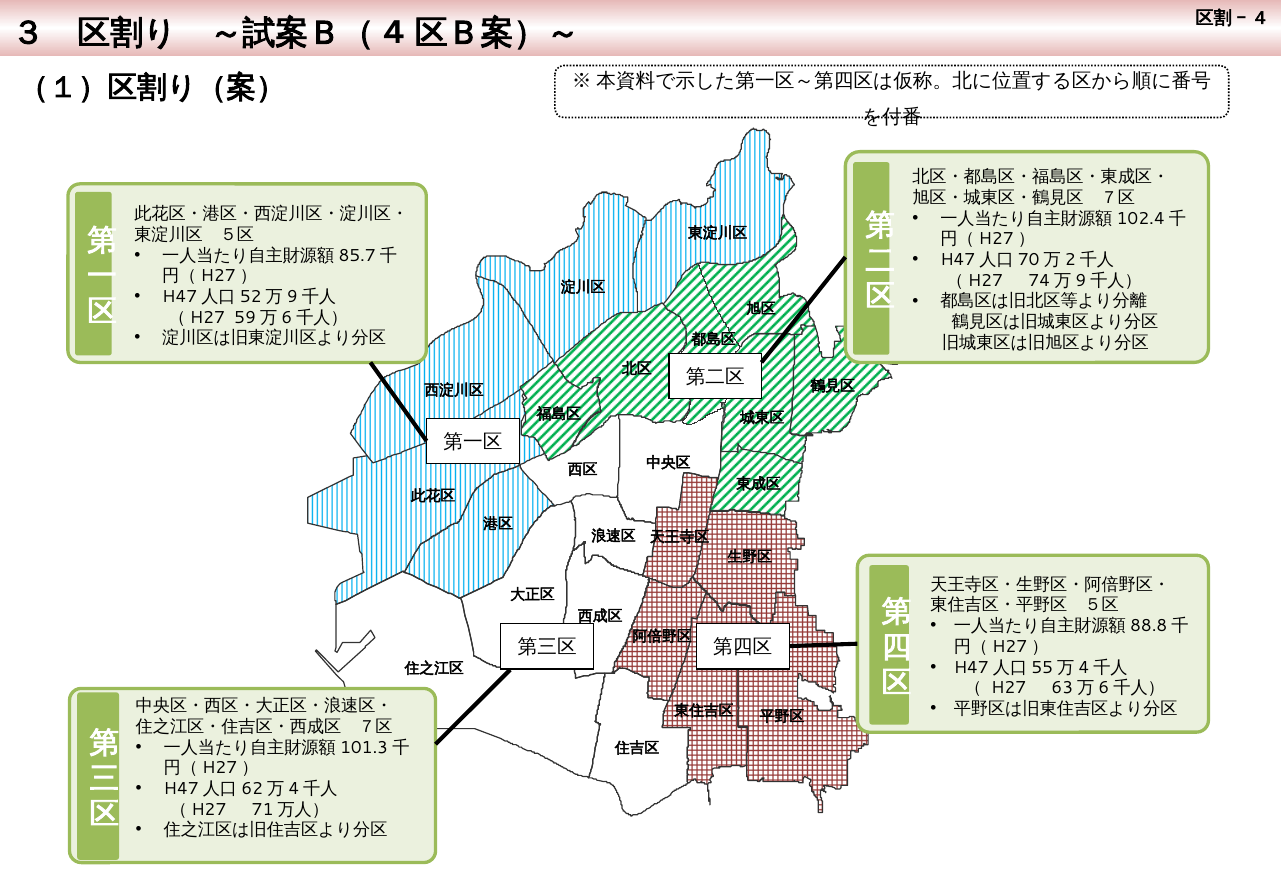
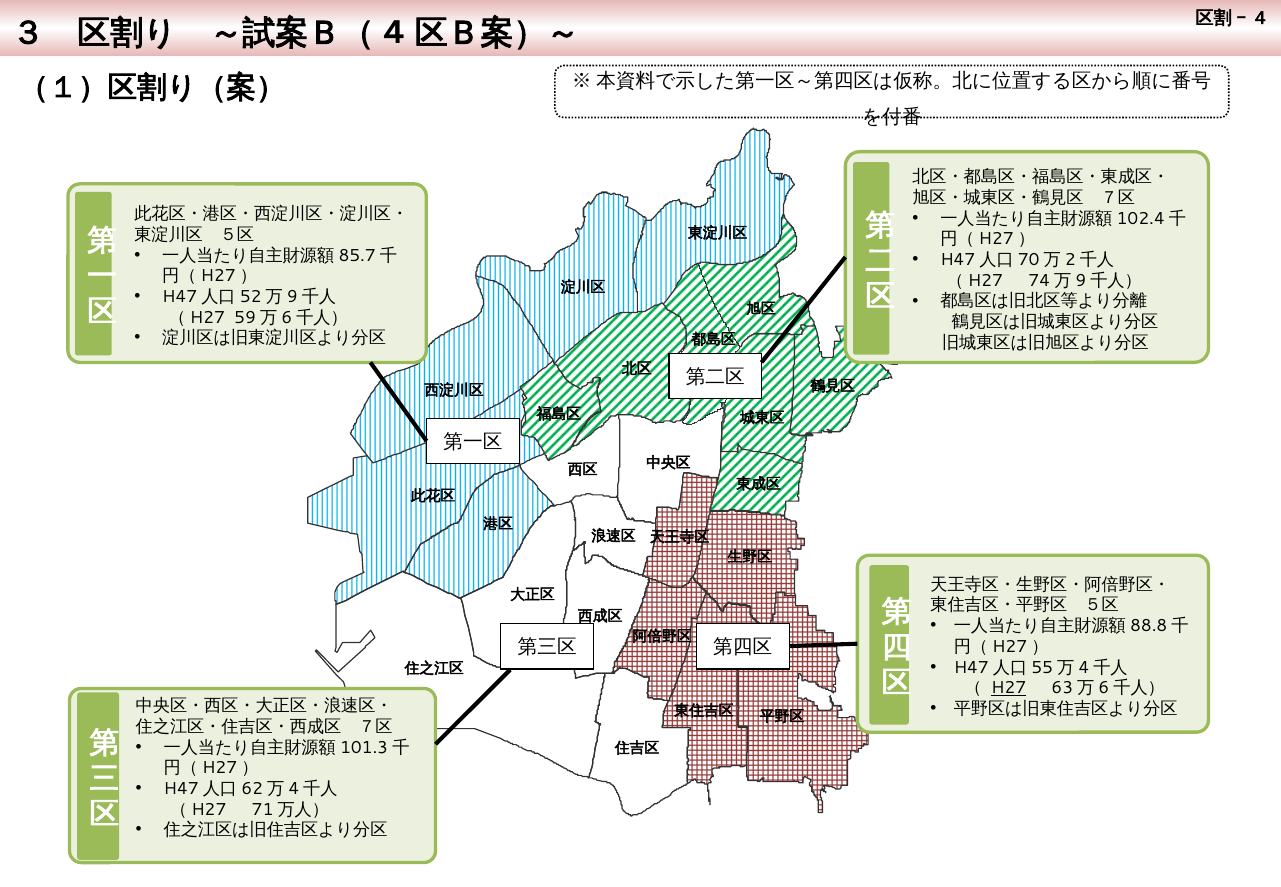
H27 underline: none -> present
